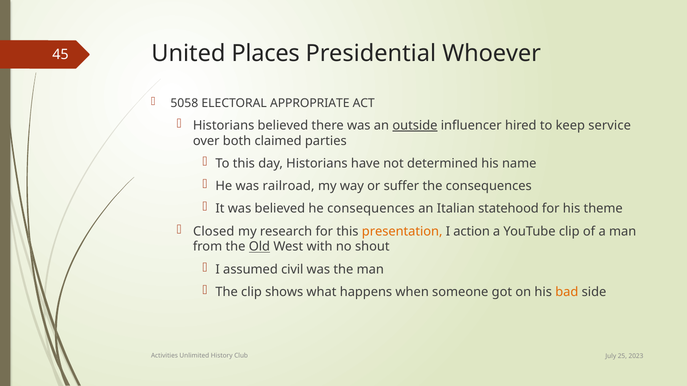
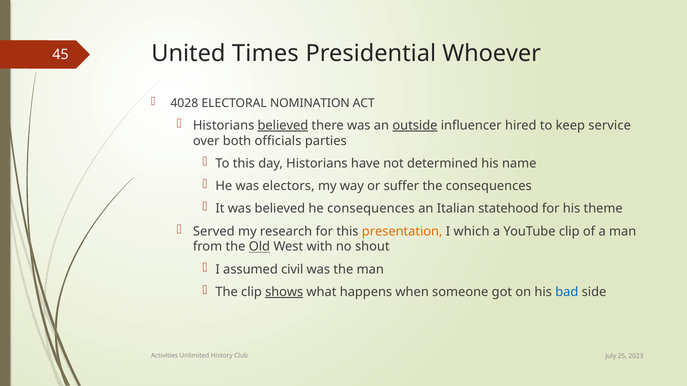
Places: Places -> Times
5058: 5058 -> 4028
APPROPRIATE: APPROPRIATE -> NOMINATION
believed at (283, 126) underline: none -> present
claimed: claimed -> officials
railroad: railroad -> electors
Closed: Closed -> Served
action: action -> which
shows underline: none -> present
bad colour: orange -> blue
